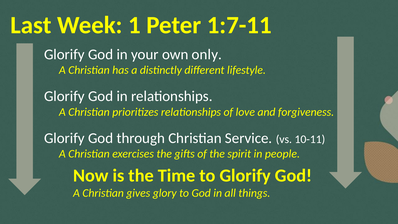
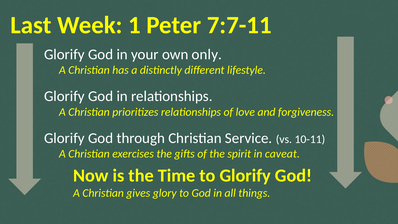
1:7-11: 1:7-11 -> 7:7-11
people: people -> caveat
